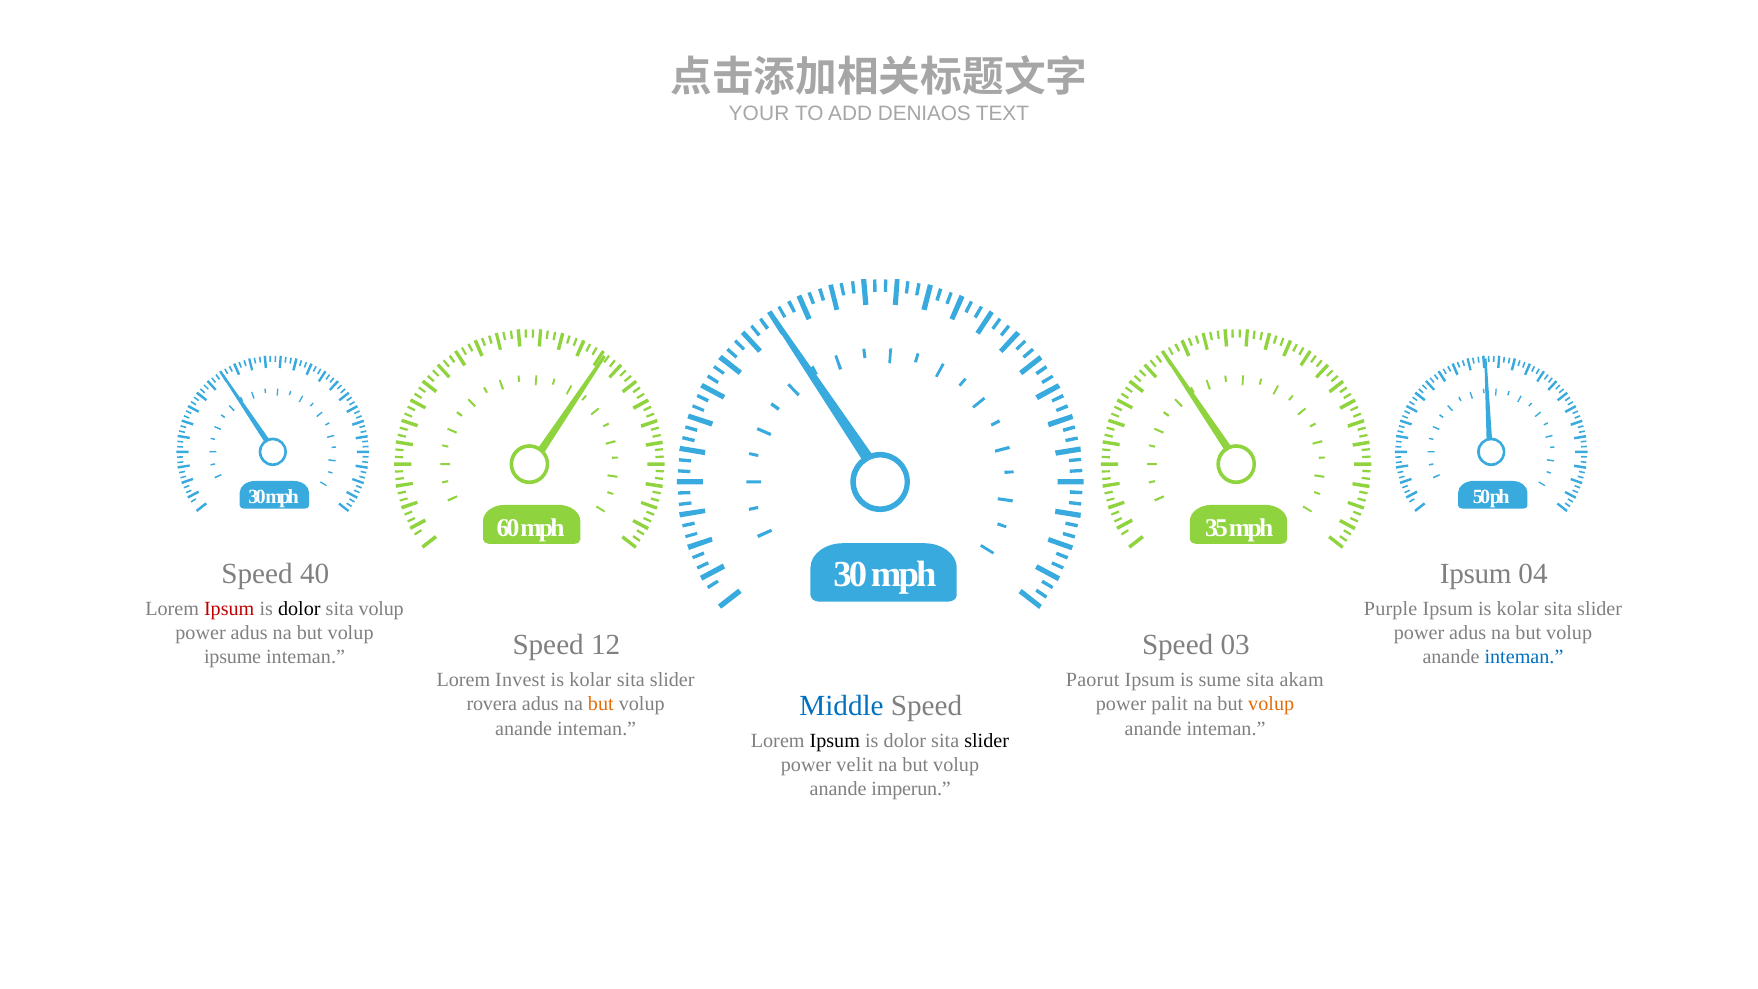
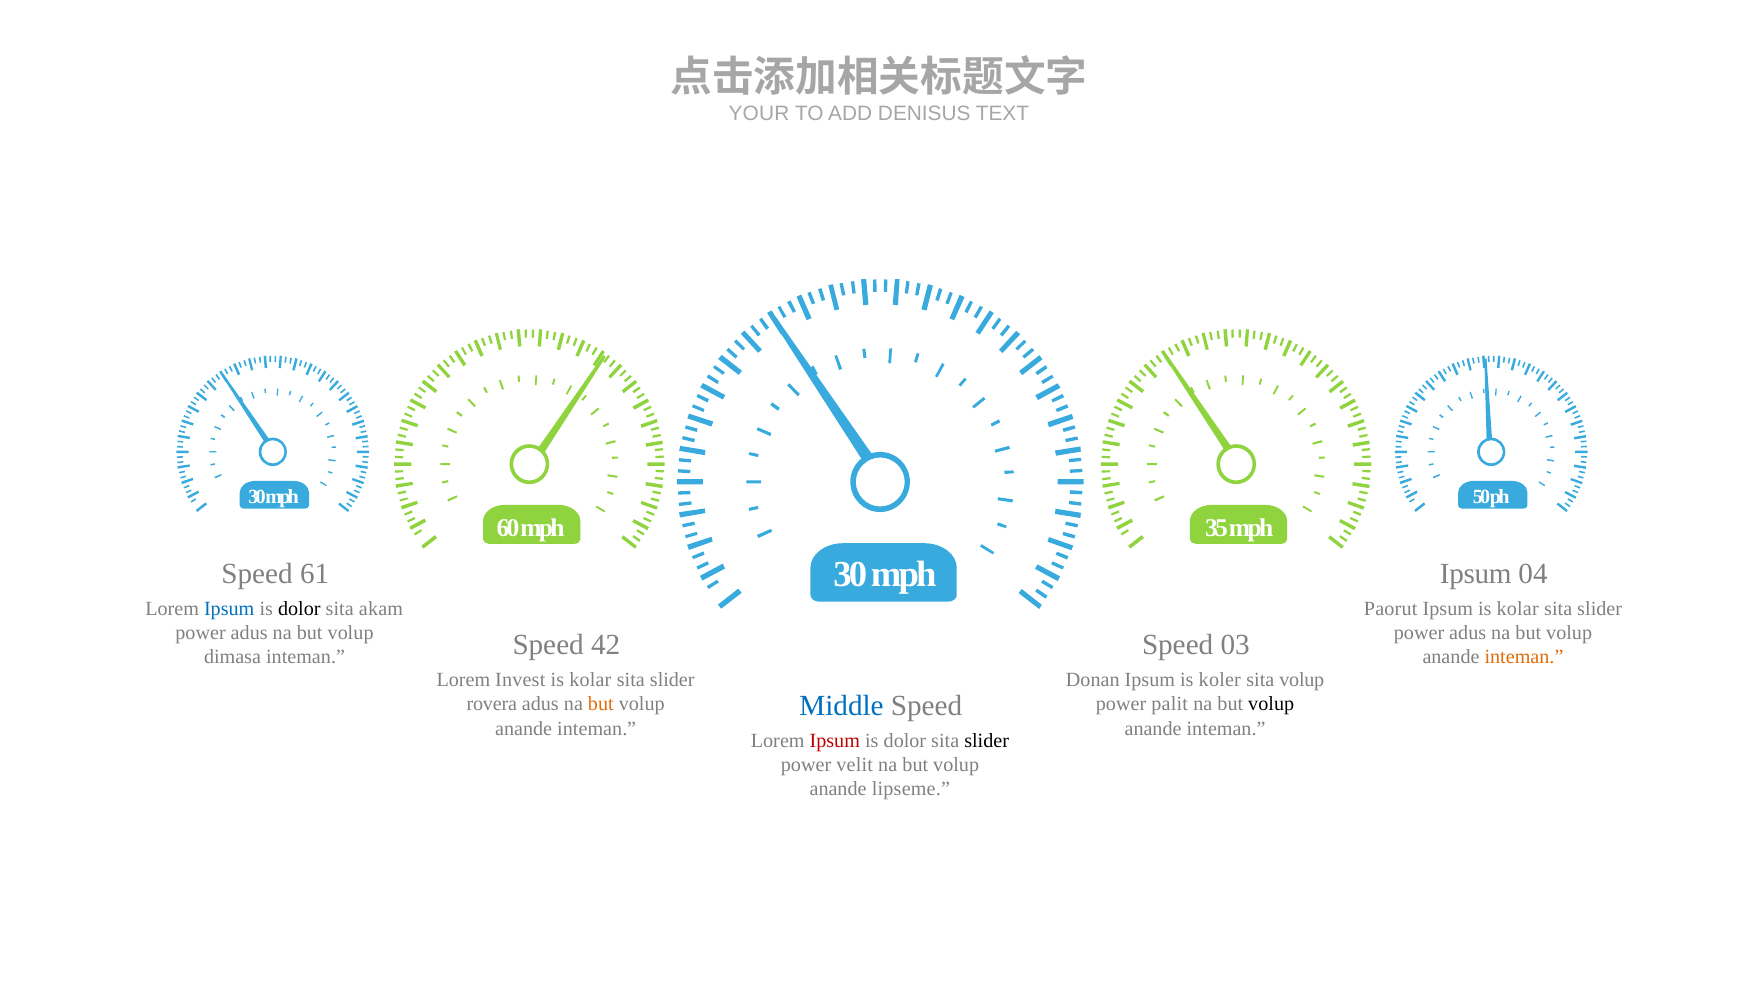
DENIAOS: DENIAOS -> DENISUS
40: 40 -> 61
Ipsum at (229, 608) colour: red -> blue
sita volup: volup -> akam
Purple: Purple -> Paorut
12: 12 -> 42
ipsume: ipsume -> dimasa
inteman at (1524, 657) colour: blue -> orange
Paorut: Paorut -> Donan
sume: sume -> koler
sita akam: akam -> volup
volup at (1271, 704) colour: orange -> black
Ipsum at (835, 741) colour: black -> red
imperun: imperun -> lipseme
